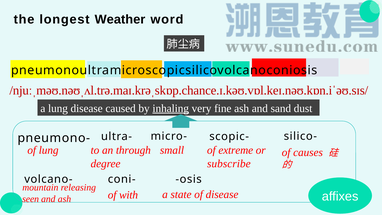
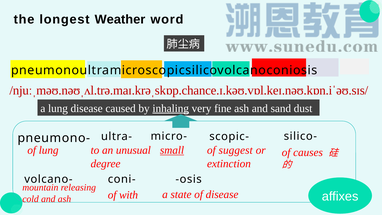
through: through -> unusual
small underline: none -> present
extreme: extreme -> suggest
subscribe: subscribe -> extinction
seen: seen -> cold
